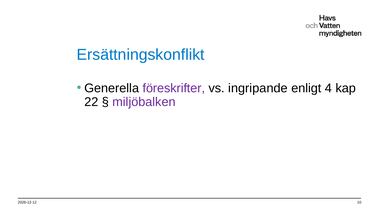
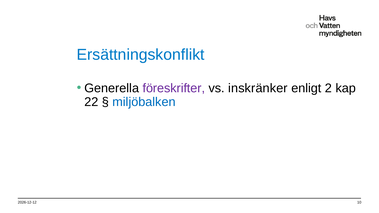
ingripande: ingripande -> inskränker
4: 4 -> 2
miljöbalken colour: purple -> blue
